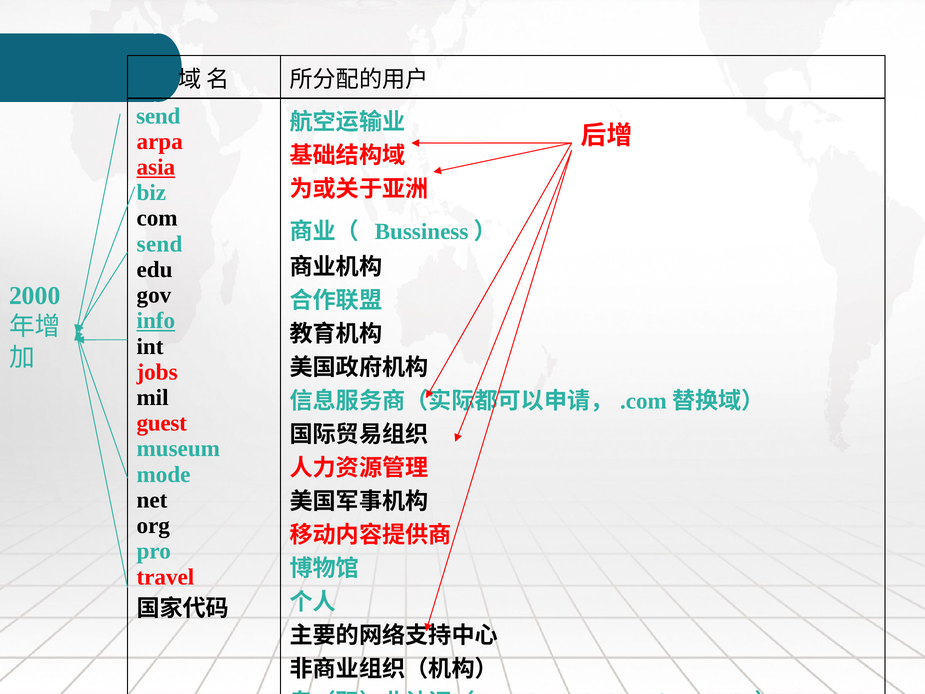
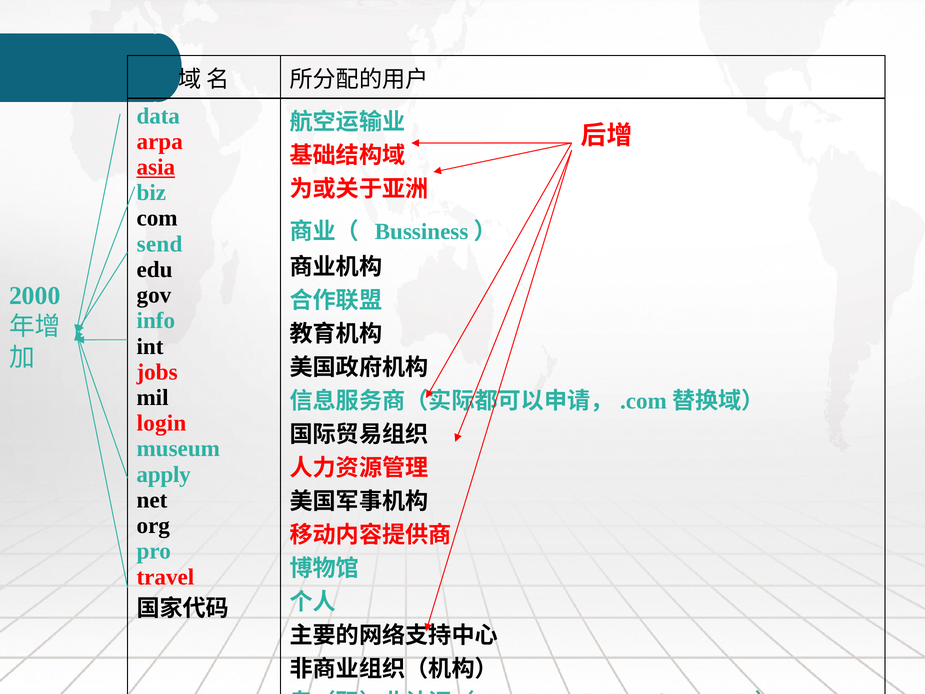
send at (158, 116): send -> data
info underline: present -> none
guest: guest -> login
mode: mode -> apply
